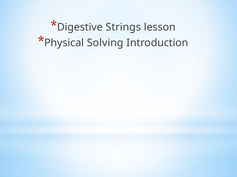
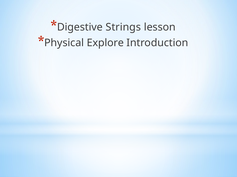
Solving: Solving -> Explore
